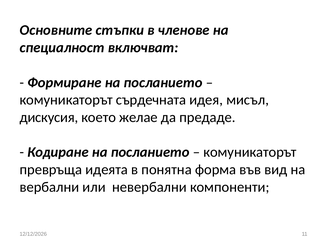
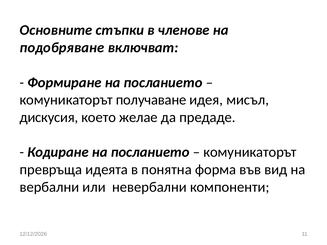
специалност: специалност -> подобряване
сърдечната: сърдечната -> получаване
